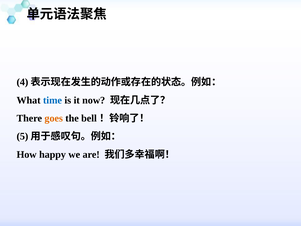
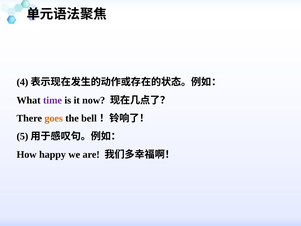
time colour: blue -> purple
